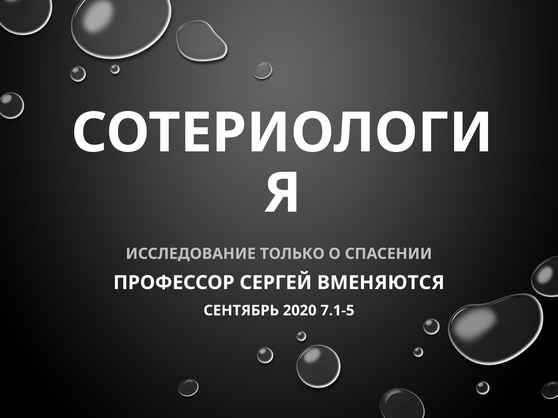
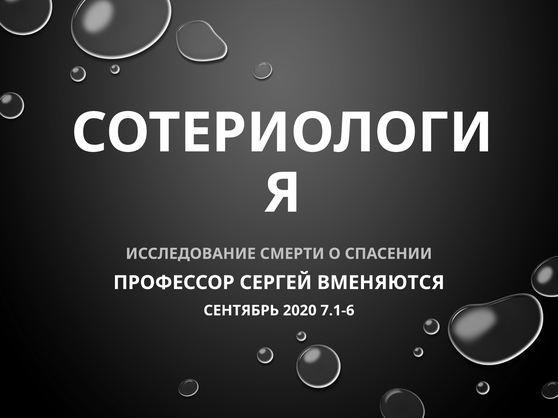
ТОЛЬКО: ТОЛЬКО -> СМЕРТИ
7.1-5: 7.1-5 -> 7.1-6
